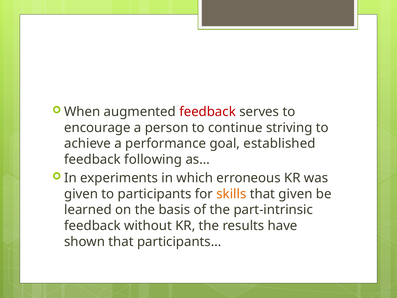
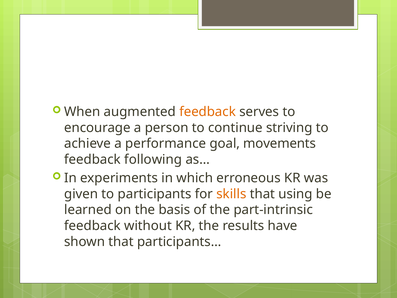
feedback at (208, 112) colour: red -> orange
established: established -> movements
that given: given -> using
